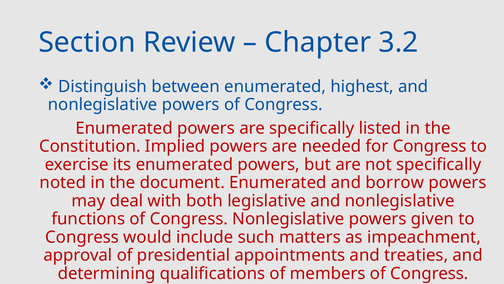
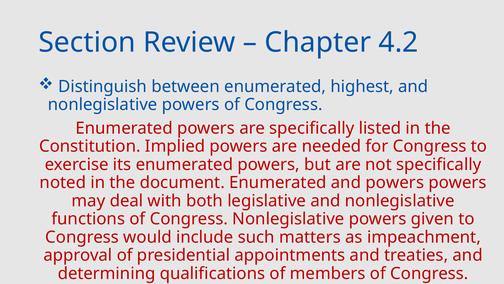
3.2: 3.2 -> 4.2
and borrow: borrow -> powers
